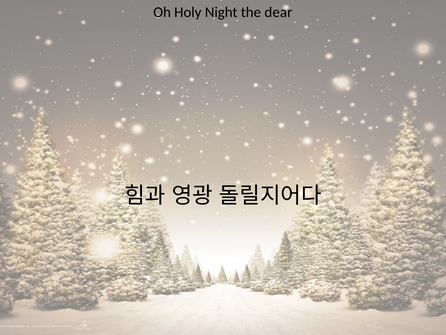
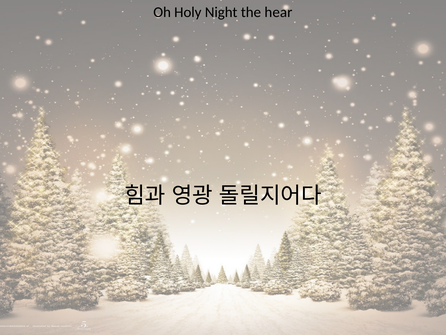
dear: dear -> hear
